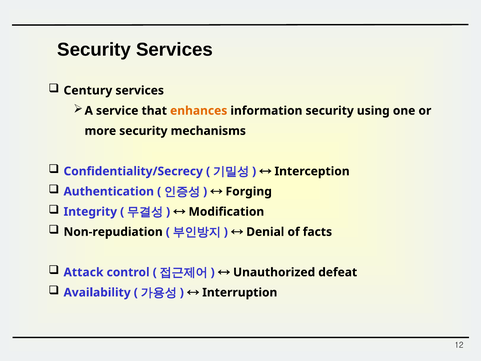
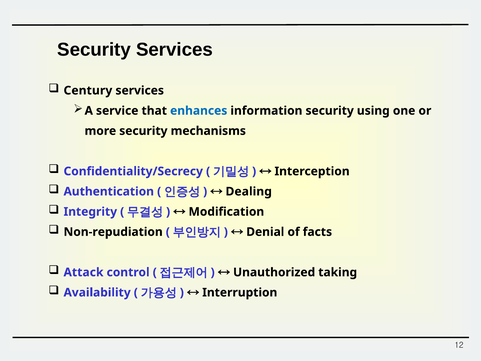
enhances colour: orange -> blue
Forging: Forging -> Dealing
defeat: defeat -> taking
